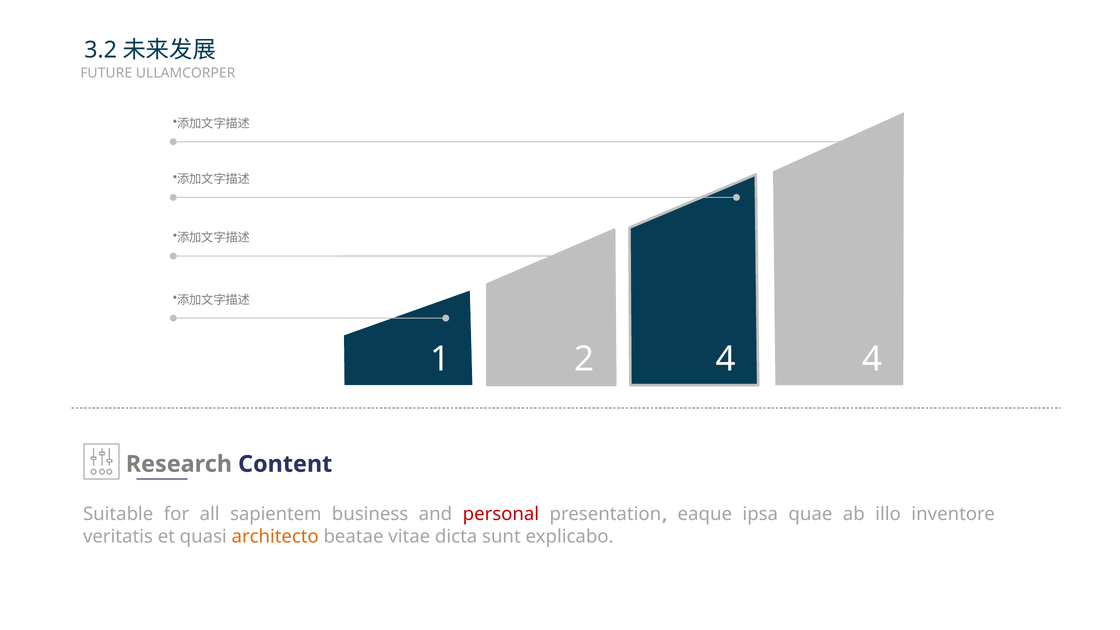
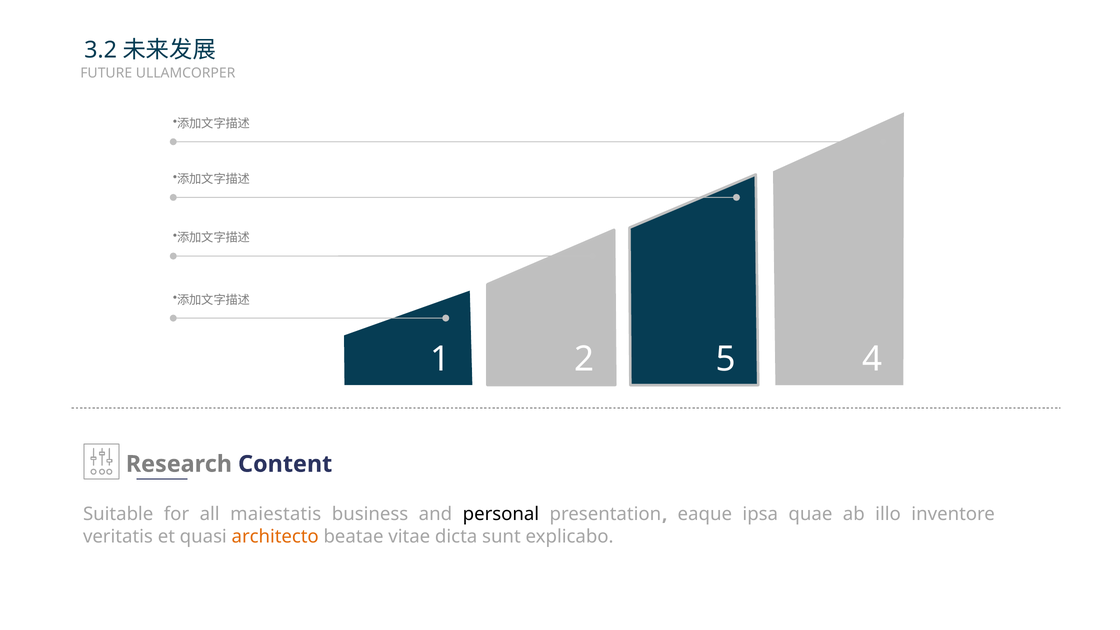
2 4: 4 -> 5
sapientem: sapientem -> maiestatis
personal colour: red -> black
